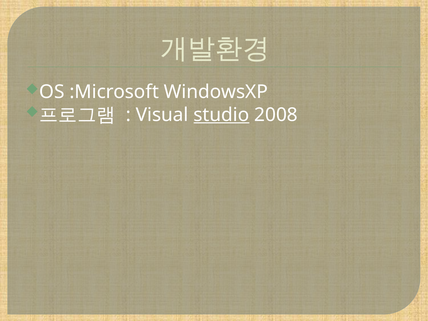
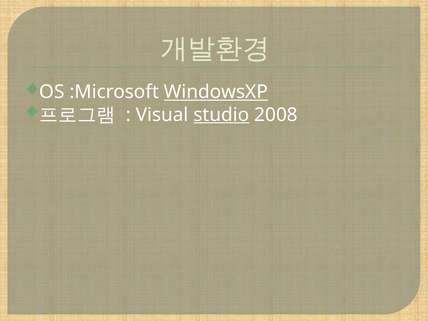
WindowsXP underline: none -> present
